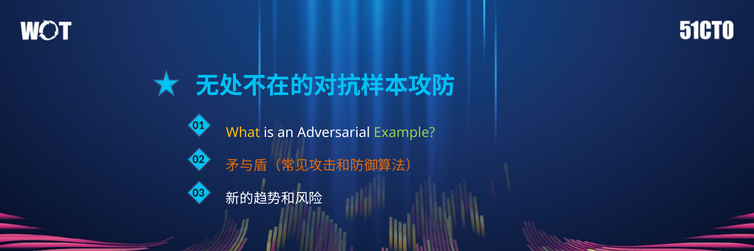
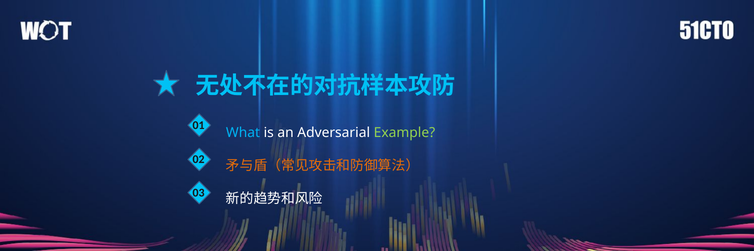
What colour: yellow -> light blue
